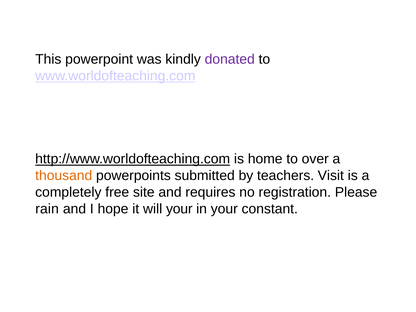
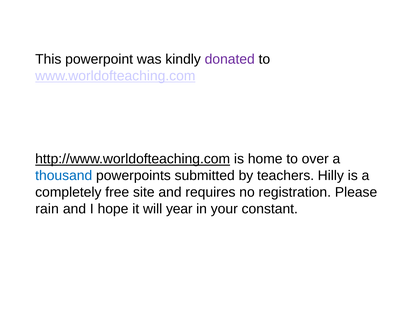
thousand colour: orange -> blue
Visit: Visit -> Hilly
will your: your -> year
